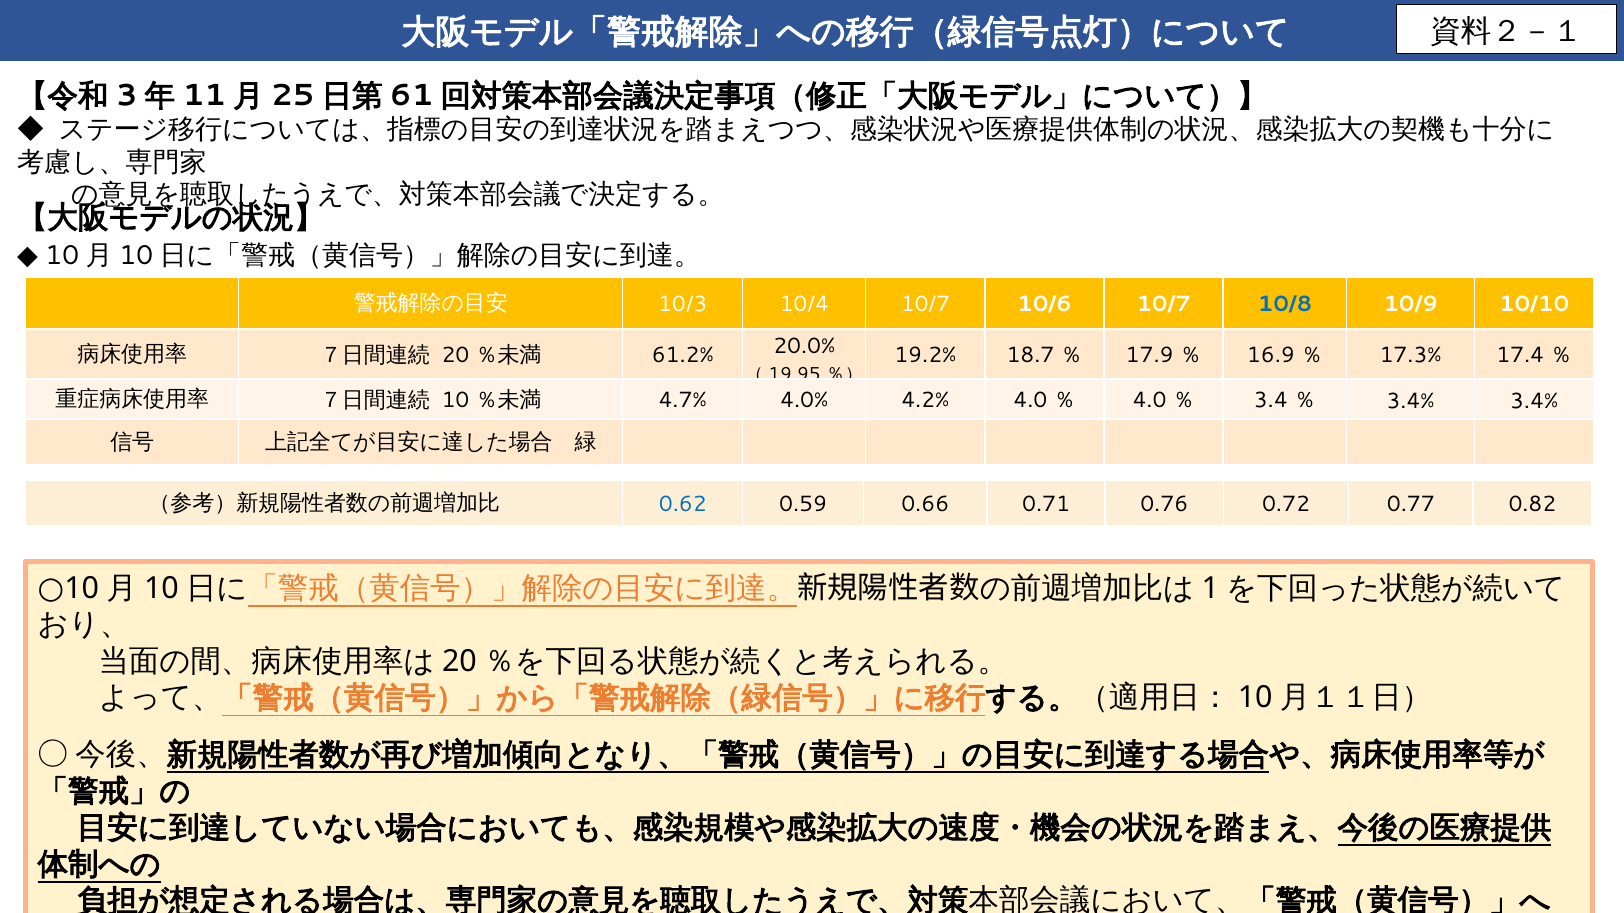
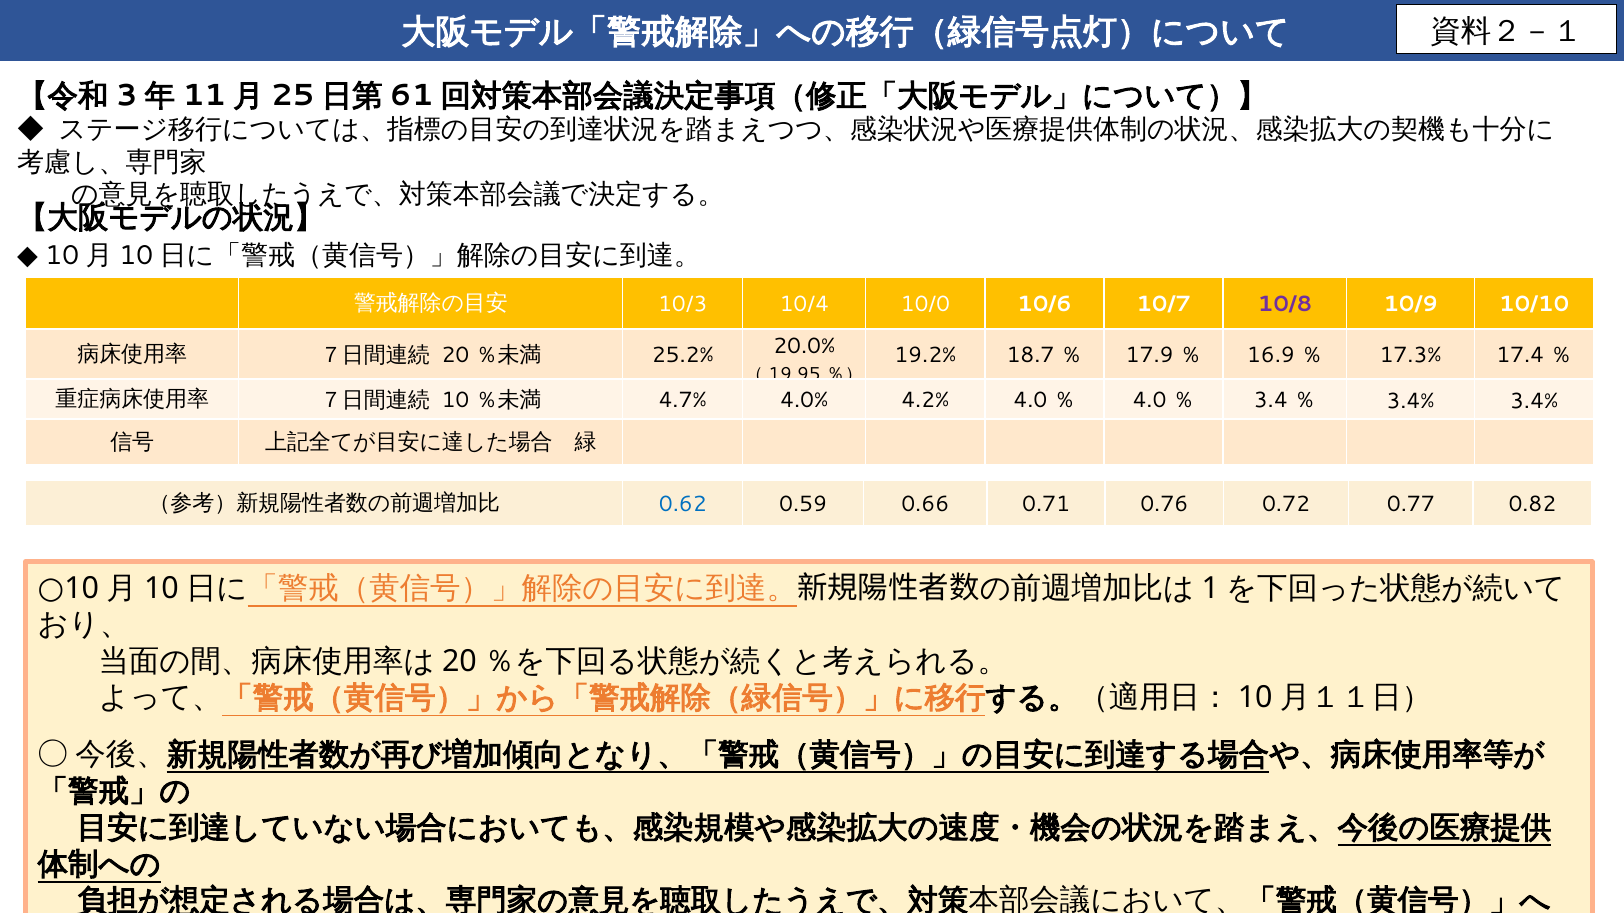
10/4 10/7: 10/7 -> 10/0
10/8 colour: blue -> purple
61.2%: 61.2% -> 25.2%
